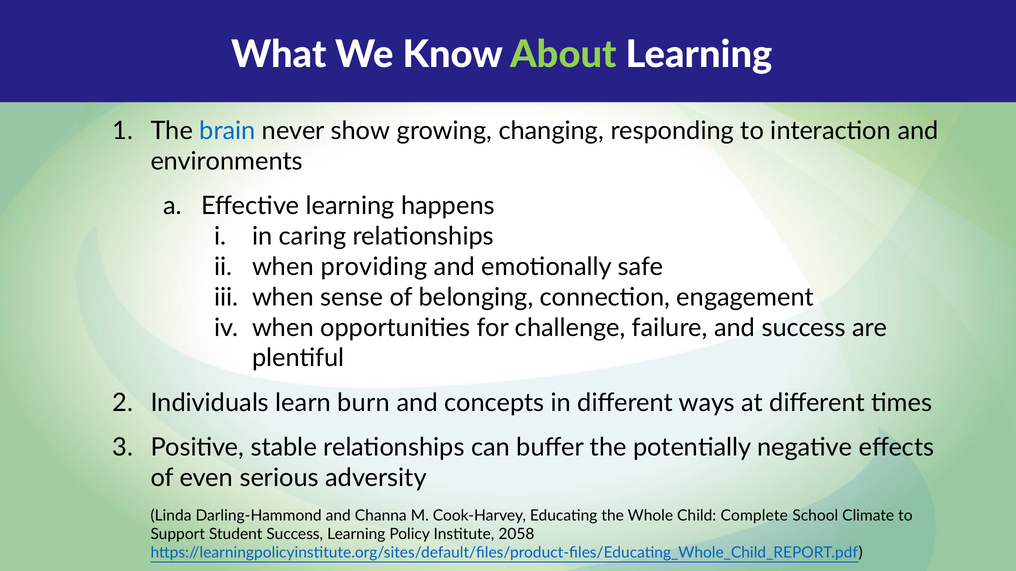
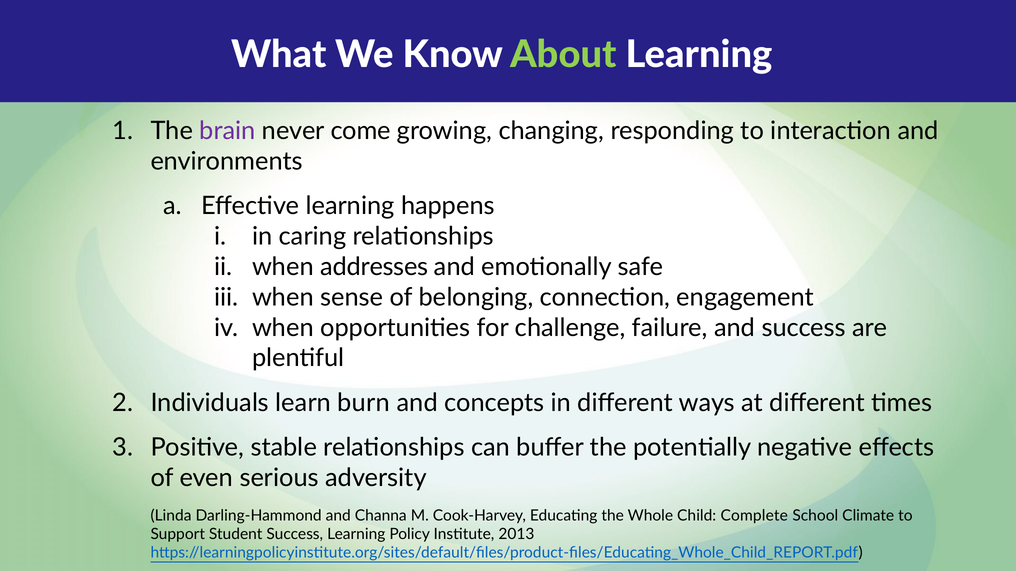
brain colour: blue -> purple
show: show -> come
providing: providing -> addresses
2058: 2058 -> 2013
